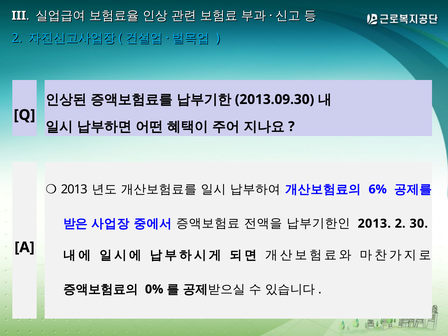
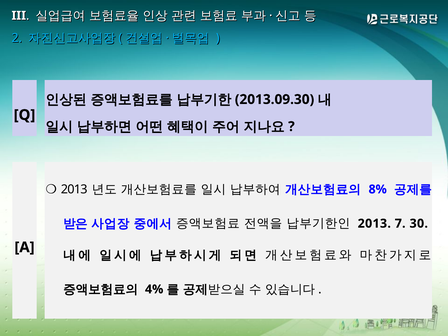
6%: 6% -> 8%
2013 2: 2 -> 7
0%: 0% -> 4%
